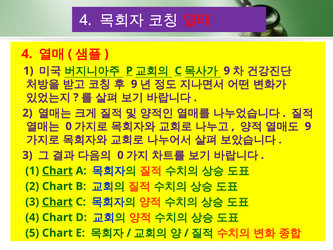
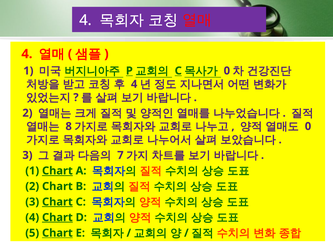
9 at (227, 71): 9 -> 0
9 at (134, 84): 9 -> 4
0 at (69, 126): 0 -> 8
9 at (308, 126): 9 -> 0
0 at (120, 155): 0 -> 7
Chart at (57, 217) underline: none -> present
Chart at (57, 233) underline: none -> present
